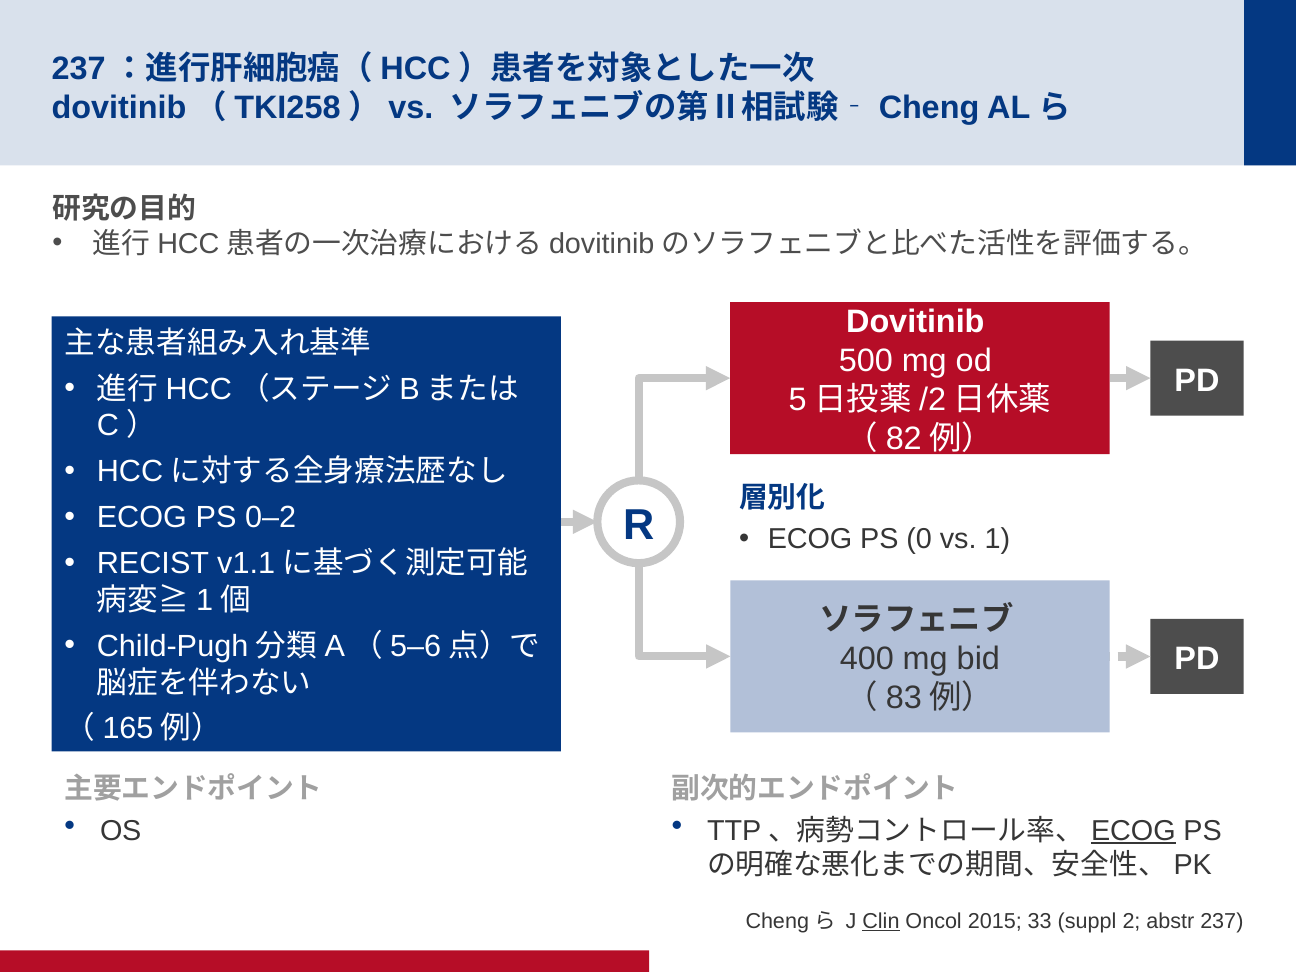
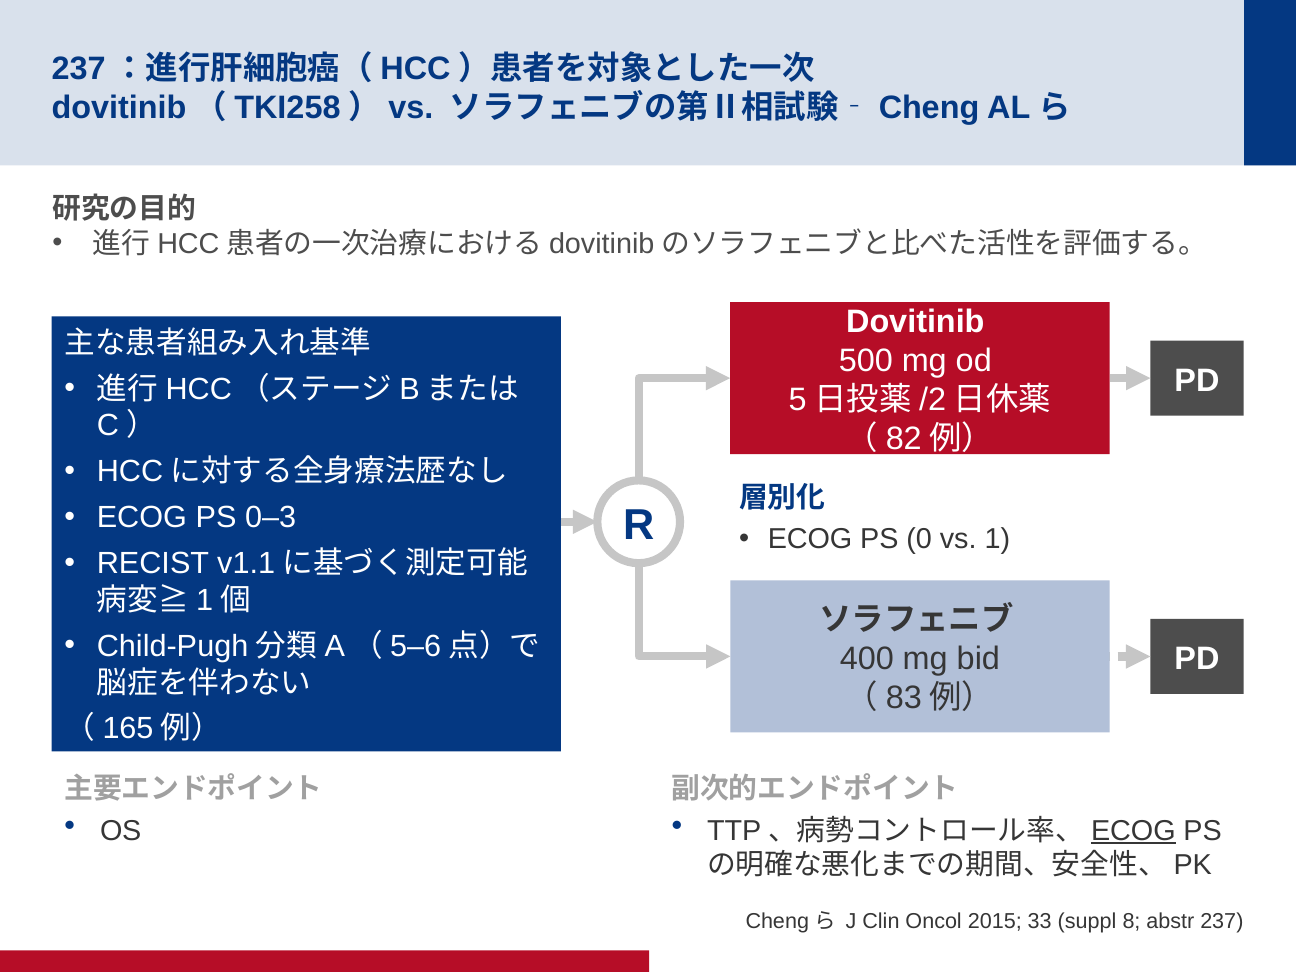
0–2: 0–2 -> 0–3
Clin underline: present -> none
2: 2 -> 8
